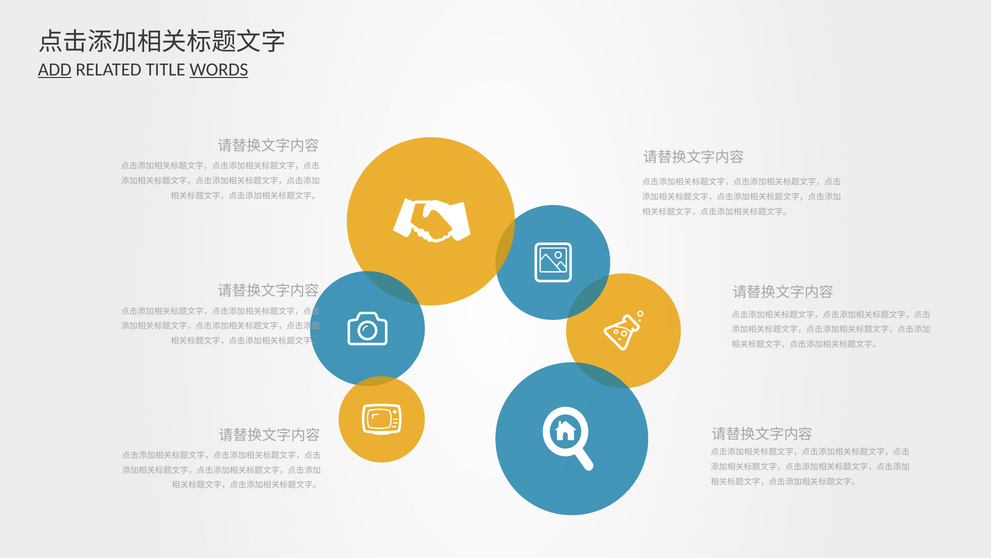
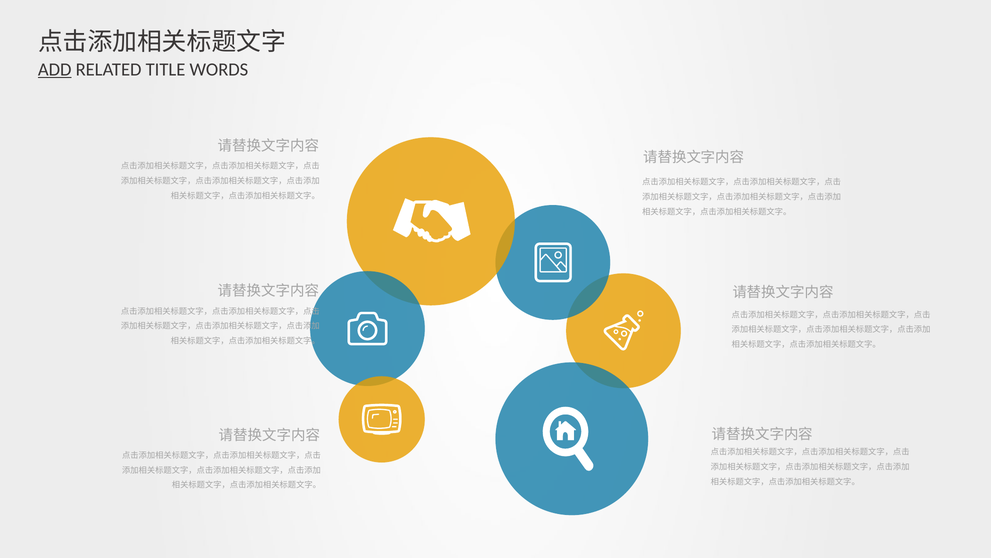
WORDS underline: present -> none
